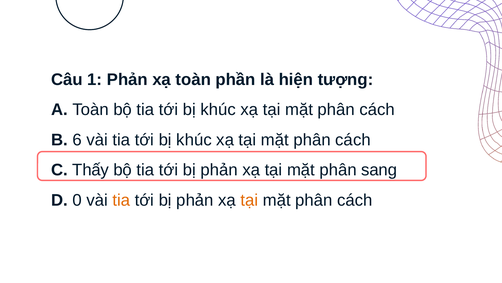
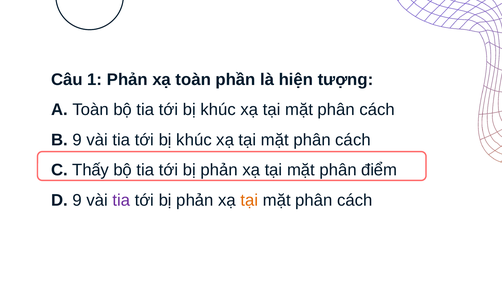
B 6: 6 -> 9
sang: sang -> điểm
D 0: 0 -> 9
tia at (121, 200) colour: orange -> purple
